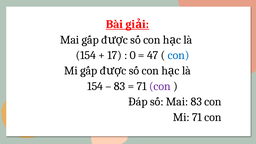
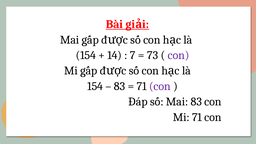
17: 17 -> 14
0: 0 -> 7
47: 47 -> 73
con at (179, 55) colour: blue -> purple
